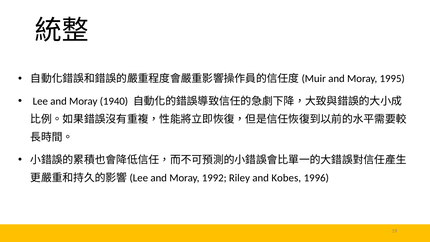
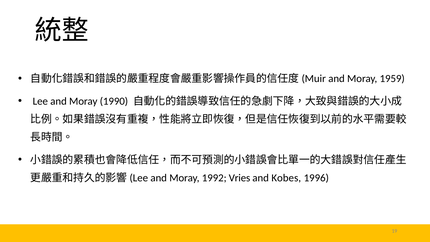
1995: 1995 -> 1959
1940: 1940 -> 1990
Riley: Riley -> Vries
